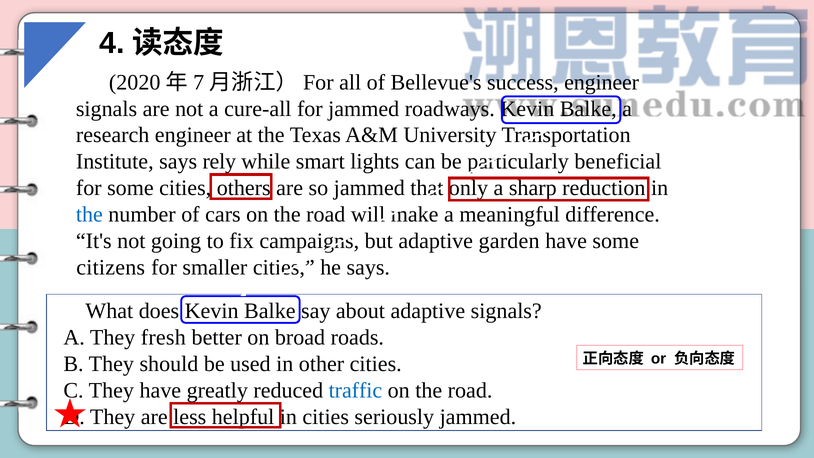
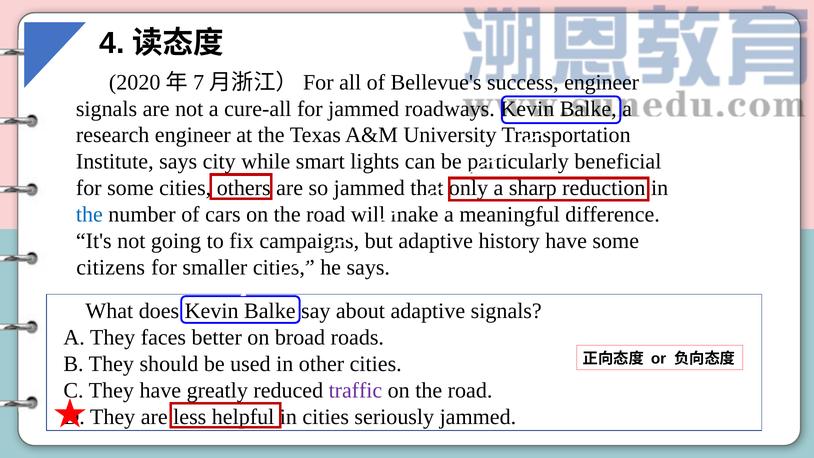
rely: rely -> city
garden: garden -> history
fresh: fresh -> faces
traffic colour: blue -> purple
